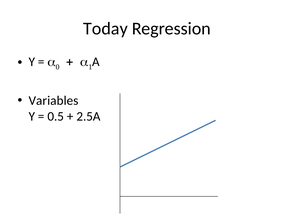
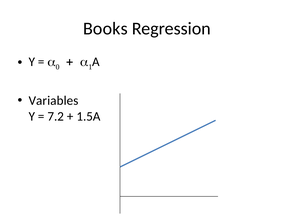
Today: Today -> Books
0.5: 0.5 -> 7.2
2.5A: 2.5A -> 1.5A
